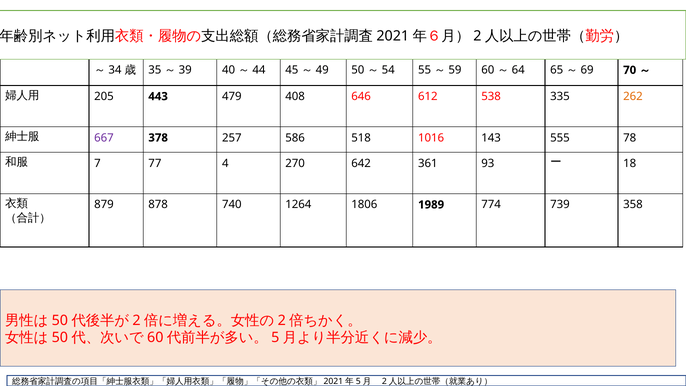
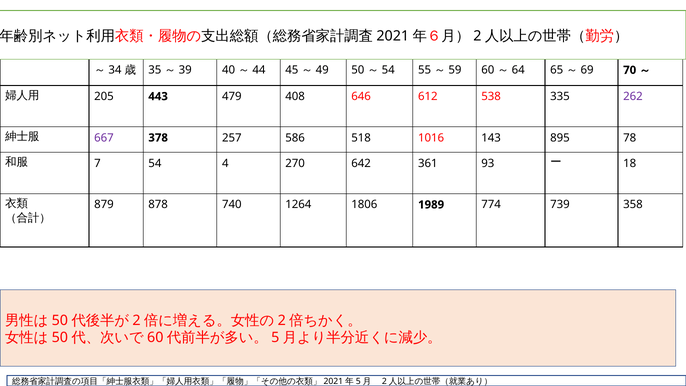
262 colour: orange -> purple
555: 555 -> 895
77: 77 -> 54
